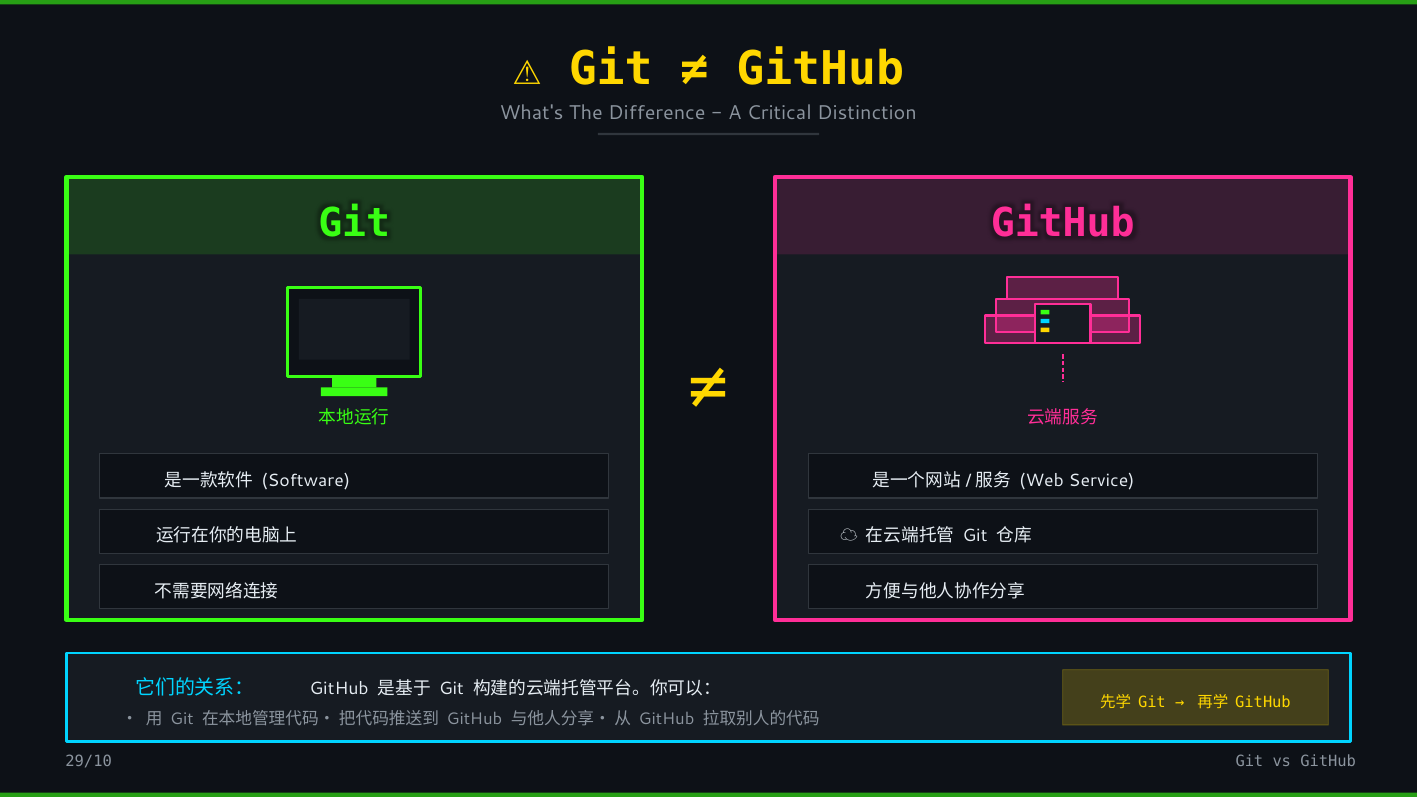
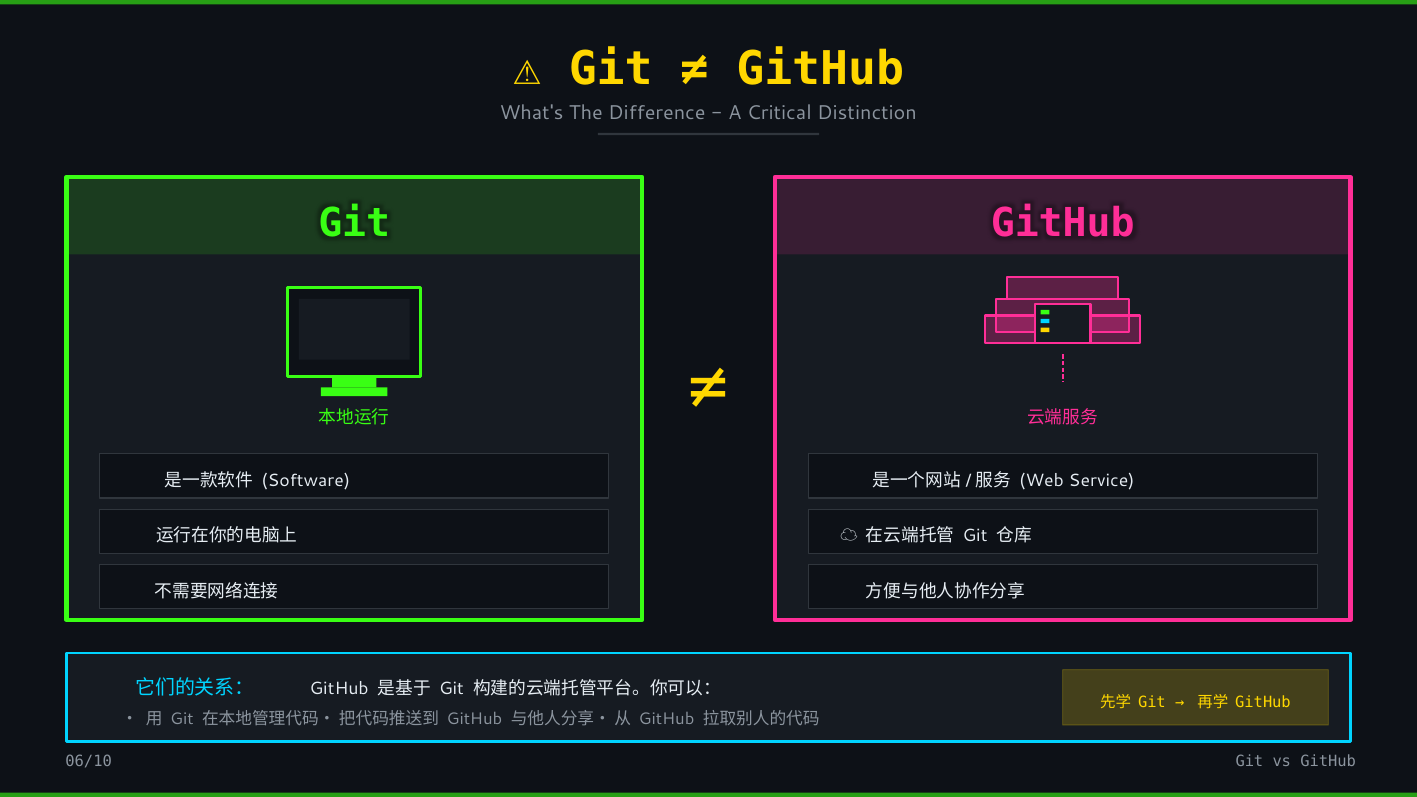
29/10: 29/10 -> 06/10
